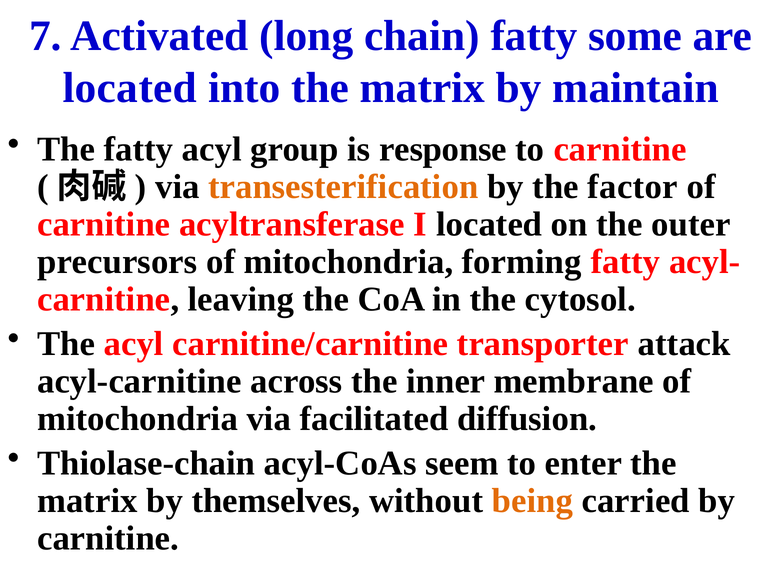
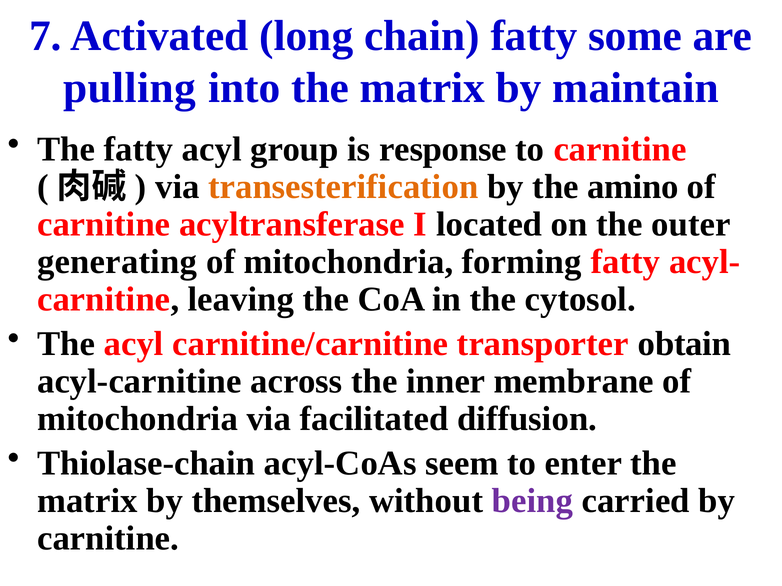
located at (130, 88): located -> pulling
factor: factor -> amino
precursors: precursors -> generating
attack: attack -> obtain
being colour: orange -> purple
